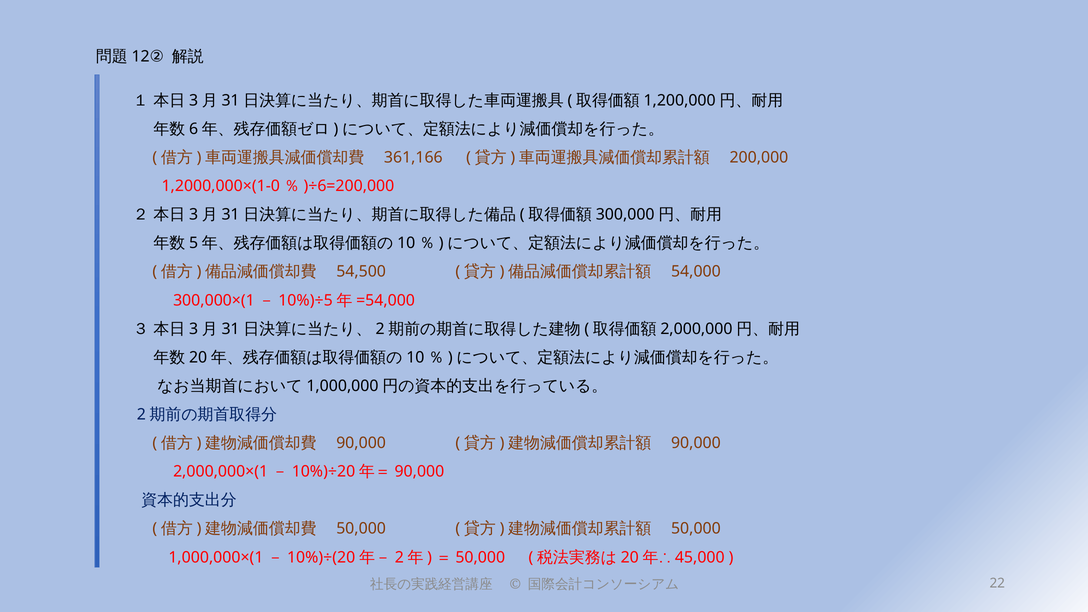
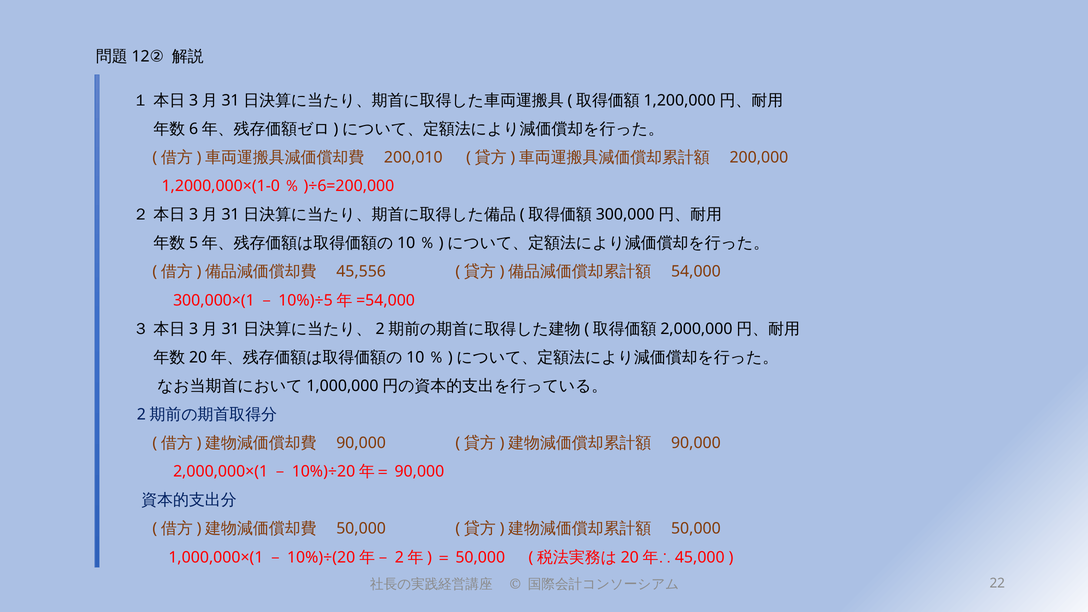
361,166: 361,166 -> 200,010
54,500: 54,500 -> 45,556
